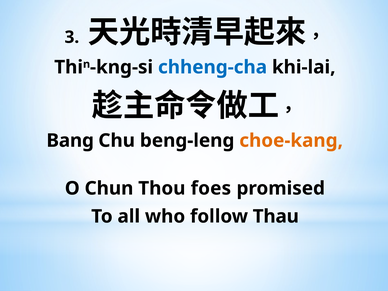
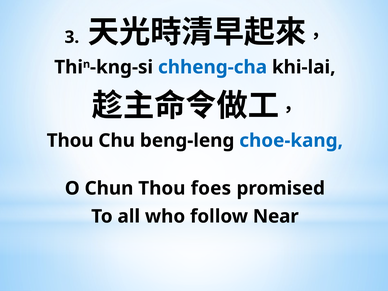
Bang at (70, 141): Bang -> Thou
choe-kang colour: orange -> blue
Thau: Thau -> Near
